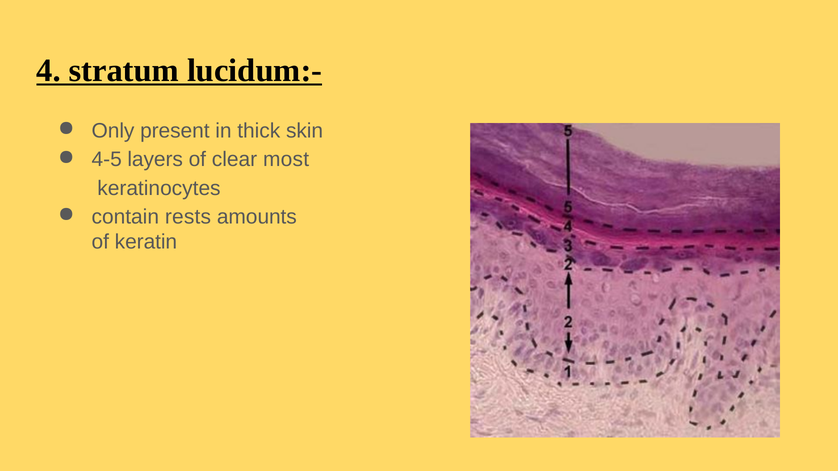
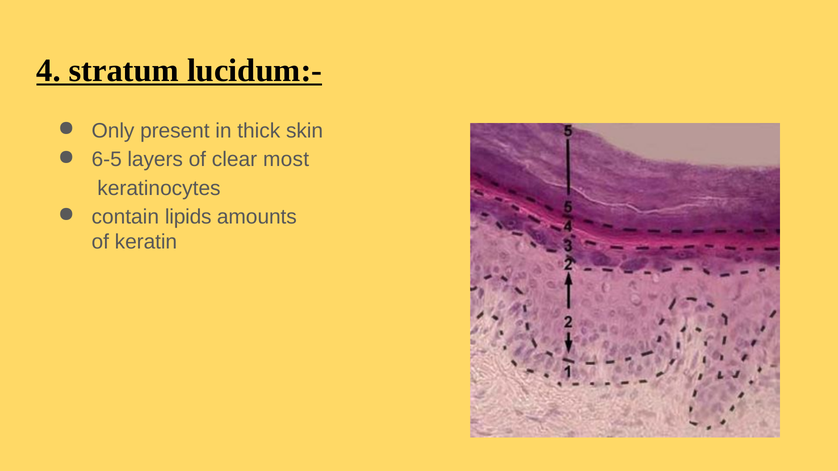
4-5: 4-5 -> 6-5
rests: rests -> lipids
